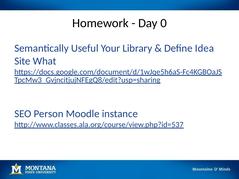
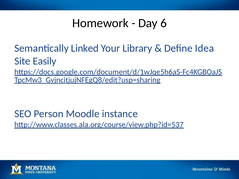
0: 0 -> 6
Useful: Useful -> Linked
What: What -> Easily
